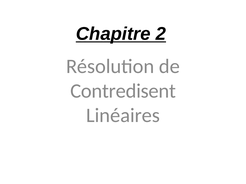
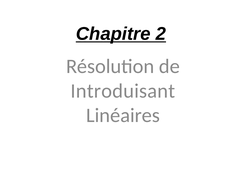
Contredisent: Contredisent -> Introduisant
